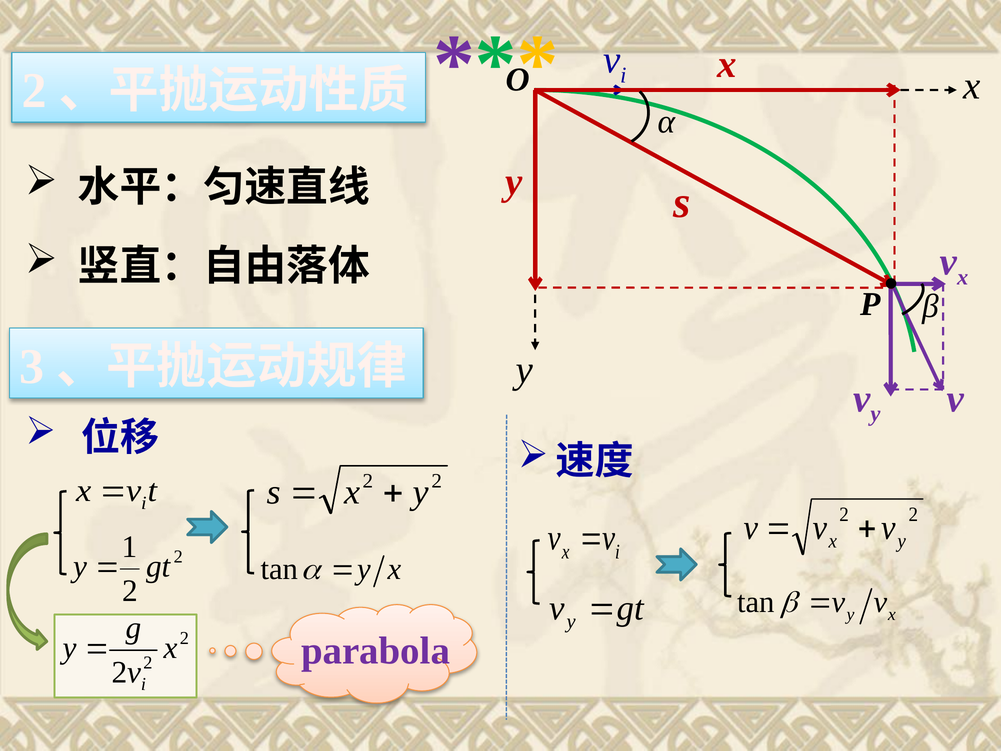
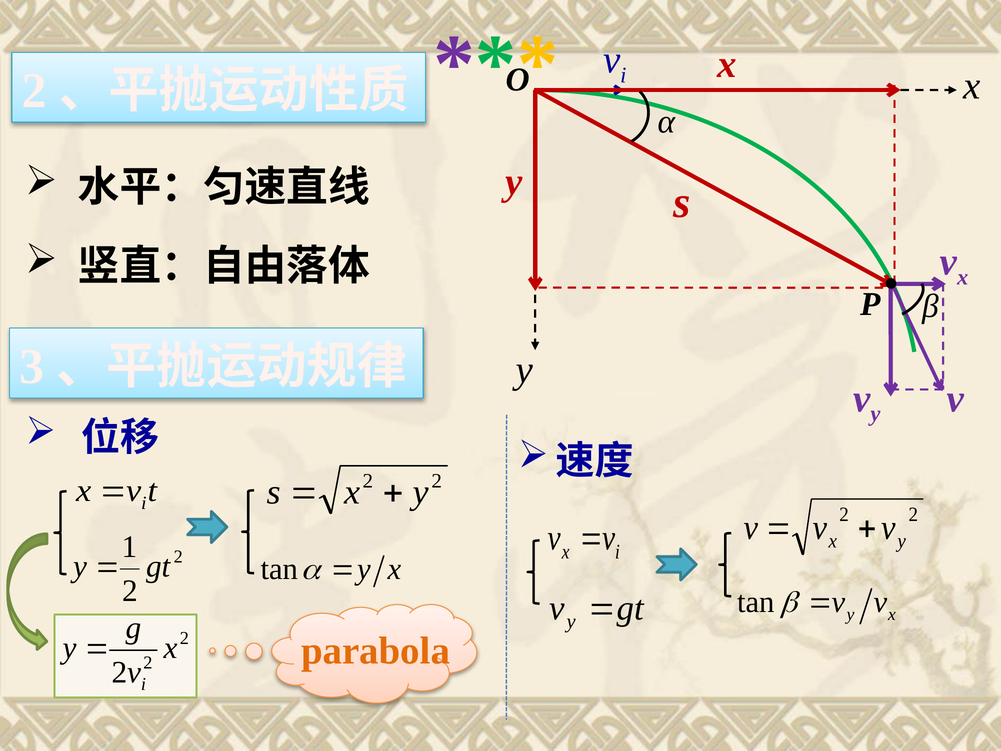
parabola colour: purple -> orange
